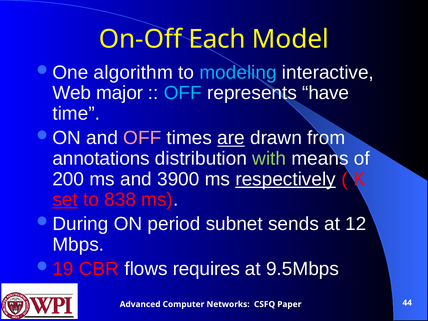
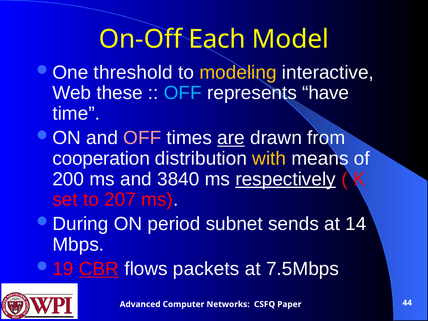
algorithm: algorithm -> threshold
modeling colour: light blue -> yellow
major: major -> these
annotations: annotations -> cooperation
with colour: light green -> yellow
3900: 3900 -> 3840
set underline: present -> none
838: 838 -> 207
12: 12 -> 14
CBR underline: none -> present
requires: requires -> packets
9.5Mbps: 9.5Mbps -> 7.5Mbps
